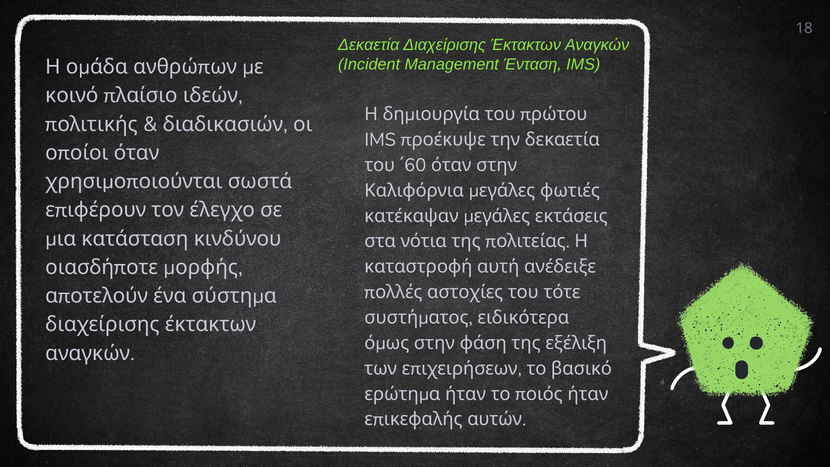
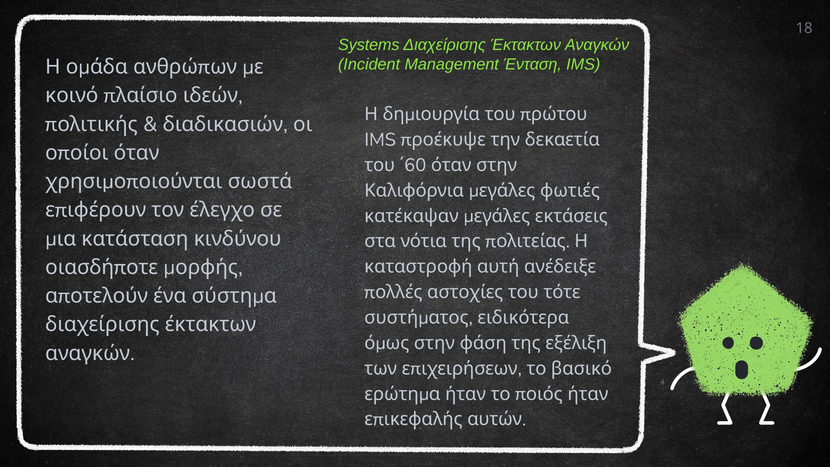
Δεκαετία at (369, 45): Δεκαετία -> Systems
